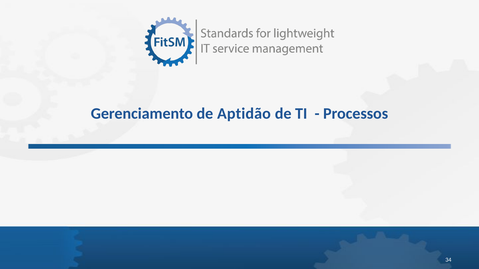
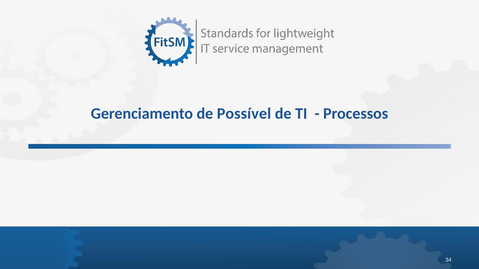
Aptidão: Aptidão -> Possível
